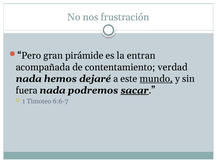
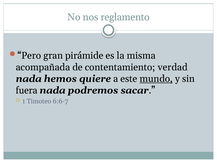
frustración: frustración -> reglamento
entran: entran -> misma
dejaré: dejaré -> quiere
sacar underline: present -> none
